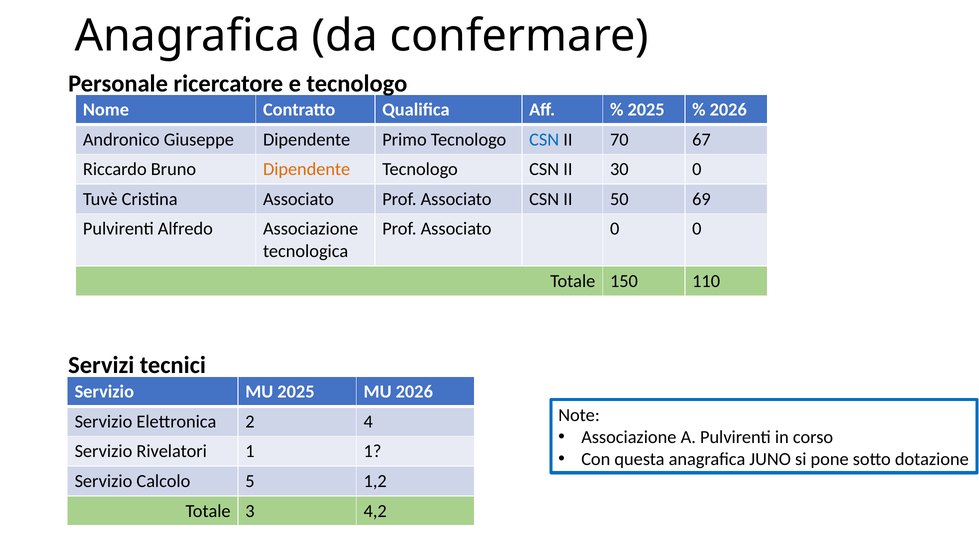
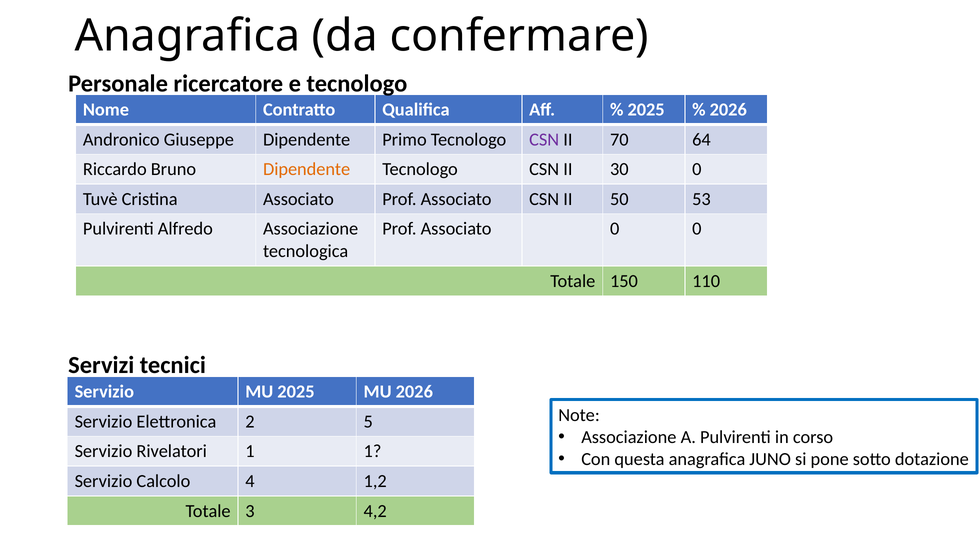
CSN at (544, 139) colour: blue -> purple
67: 67 -> 64
69: 69 -> 53
4: 4 -> 5
5: 5 -> 4
